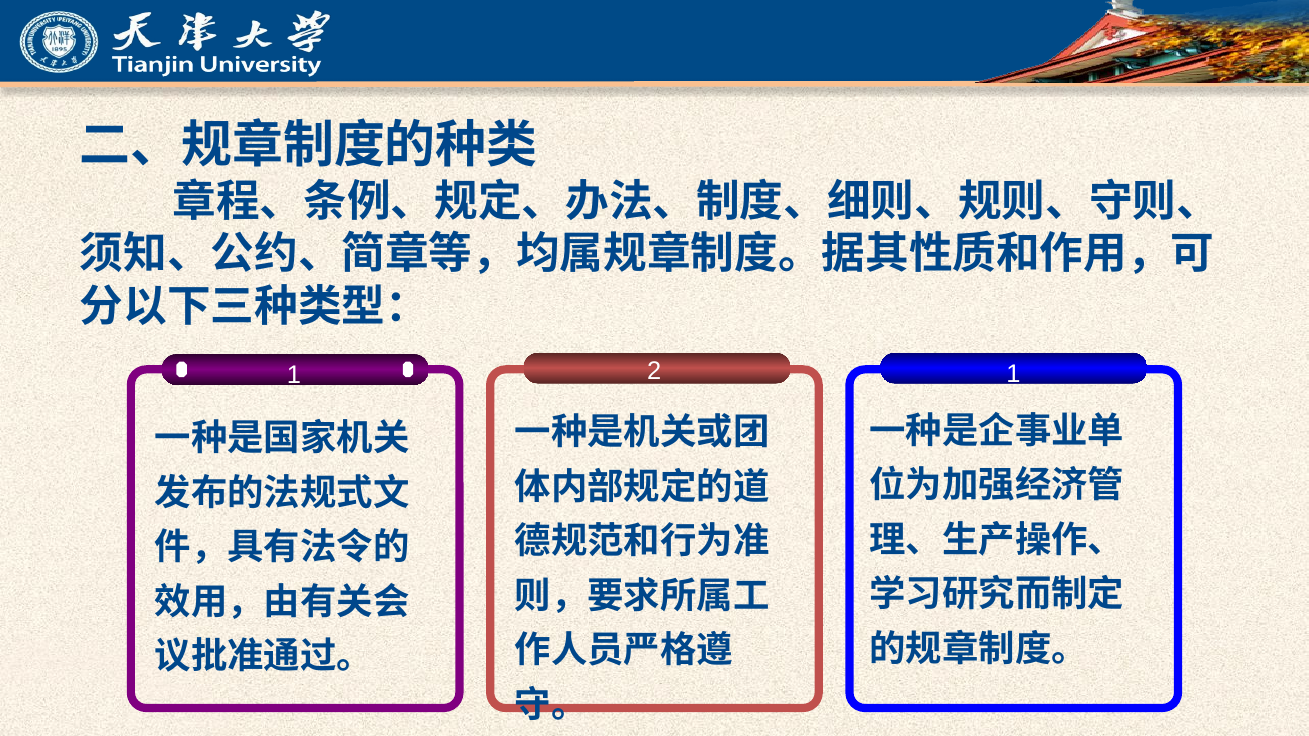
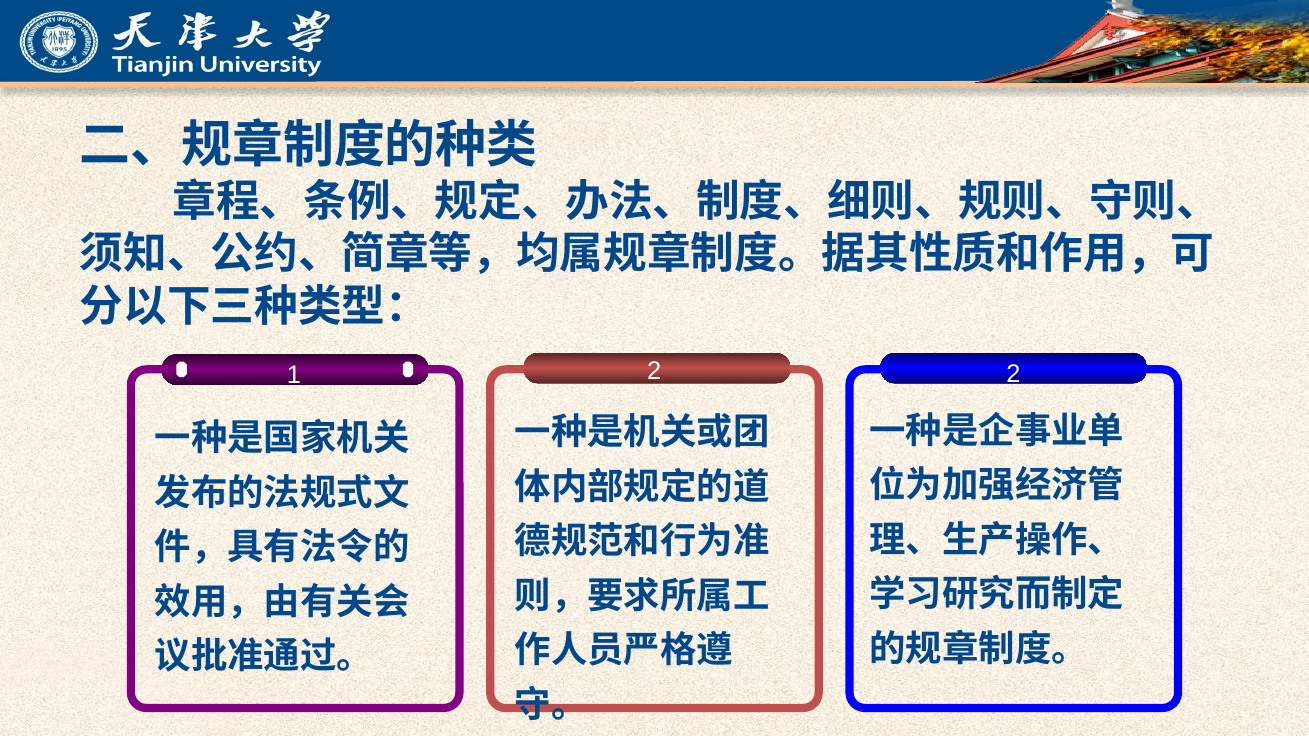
2 1: 1 -> 2
